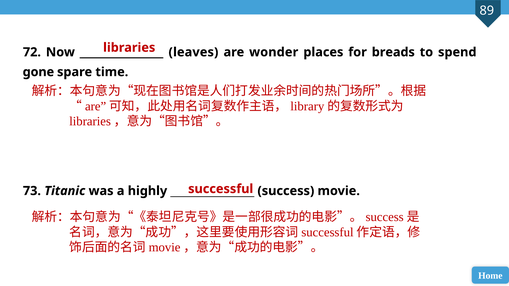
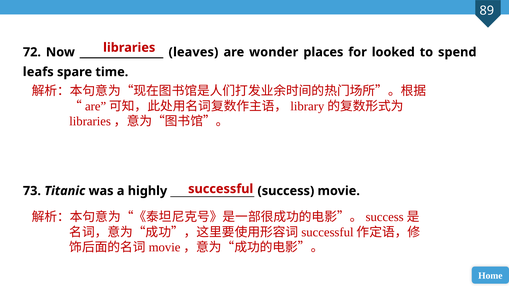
breads: breads -> looked
gone: gone -> leafs
